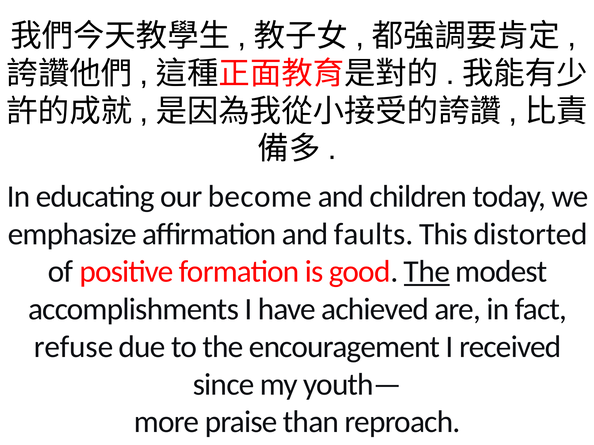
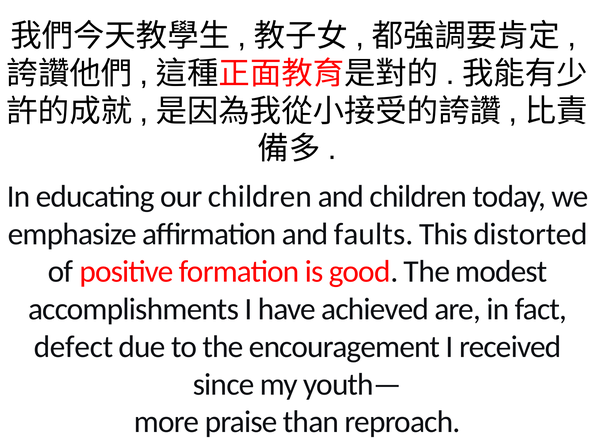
our become: become -> children
The at (427, 272) underline: present -> none
refuse: refuse -> defect
